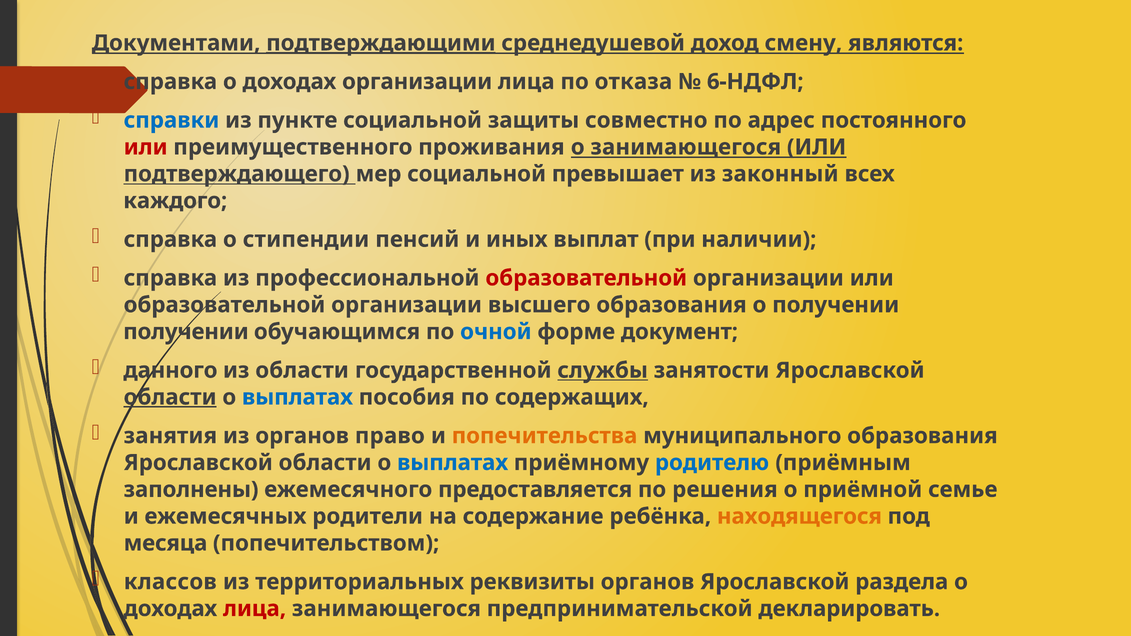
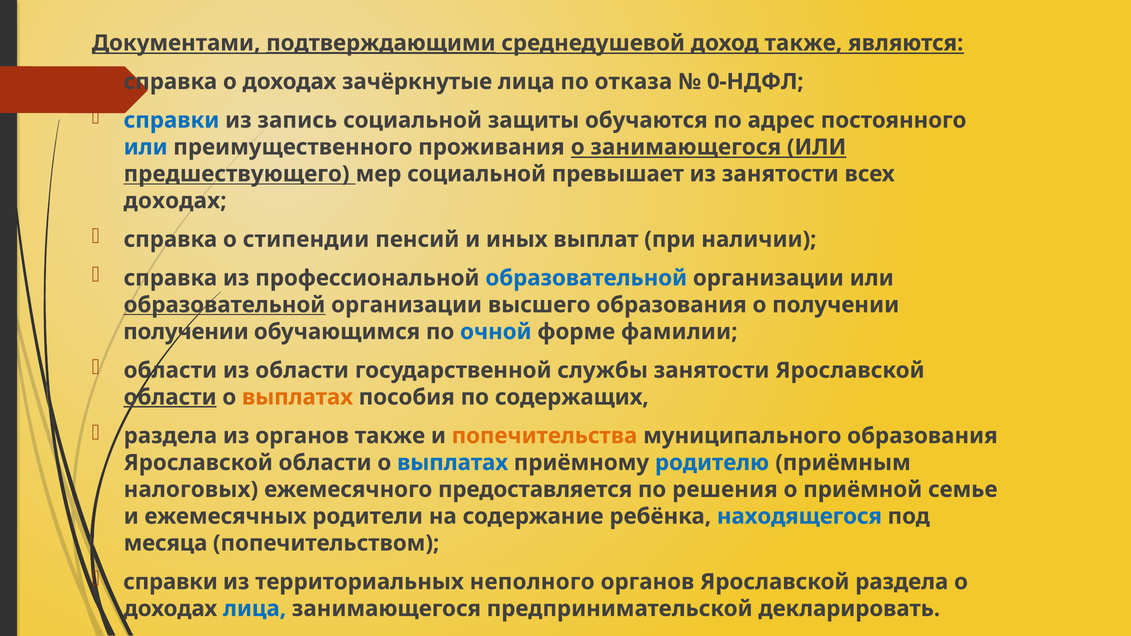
доход смену: смену -> также
доходах организации: организации -> зачёркнутые
6-НДФЛ: 6-НДФЛ -> 0-НДФЛ
пункте: пункте -> запись
совместно: совместно -> обучаются
или at (146, 147) colour: red -> blue
подтверждающего: подтверждающего -> предшествующего
из законный: законный -> занятости
каждого at (175, 201): каждого -> доходах
образовательной at (586, 278) colour: red -> blue
образовательной at (224, 305) underline: none -> present
документ: документ -> фамилии
данного at (171, 370): данного -> области
службы underline: present -> none
выплатах at (297, 397) colour: blue -> orange
занятия at (170, 436): занятия -> раздела
органов право: право -> также
заполнены: заполнены -> налоговых
находящегося colour: orange -> blue
классов at (170, 582): классов -> справки
реквизиты: реквизиты -> неполного
лица at (255, 609) colour: red -> blue
